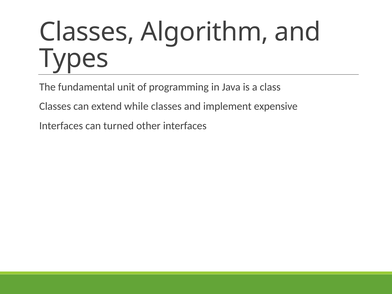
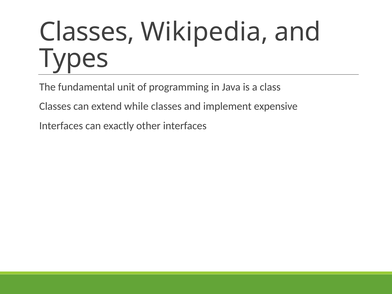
Algorithm: Algorithm -> Wikipedia
turned: turned -> exactly
